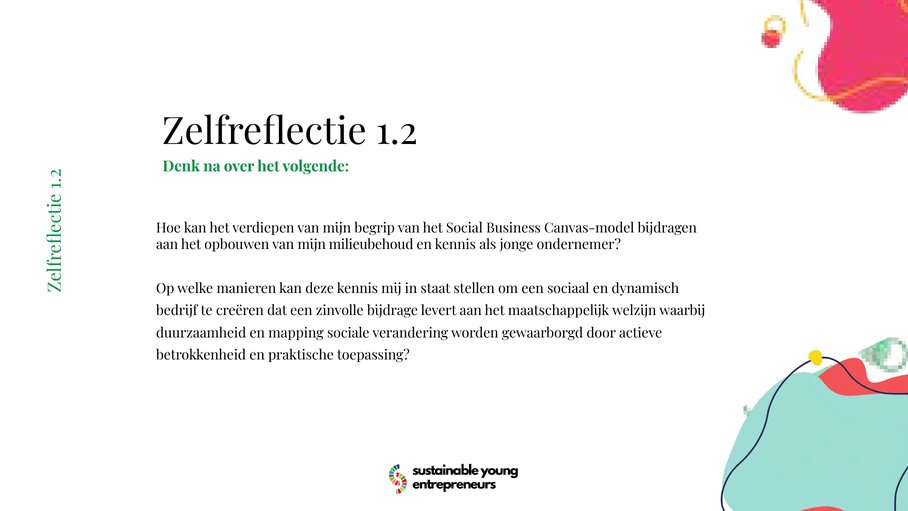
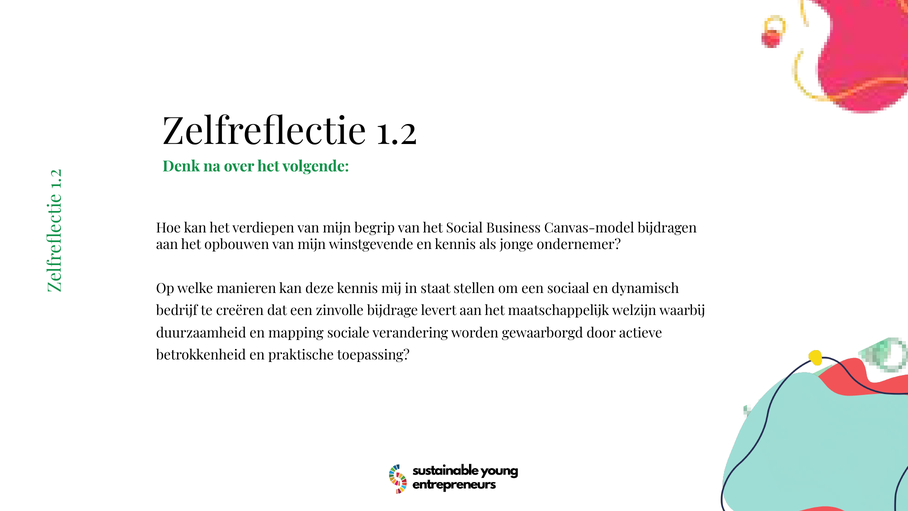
milieubehoud: milieubehoud -> winstgevende
